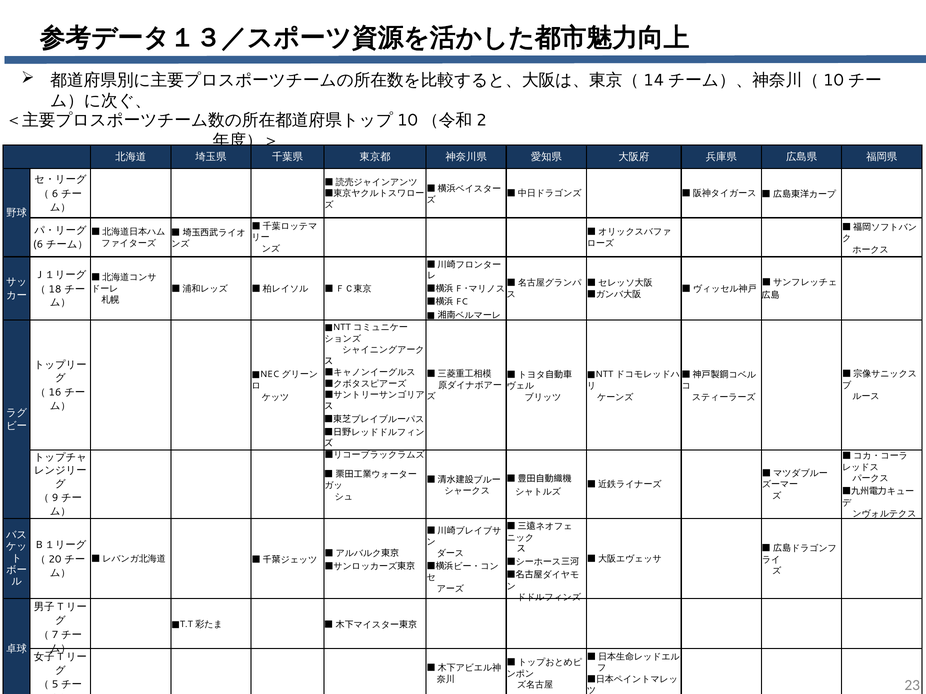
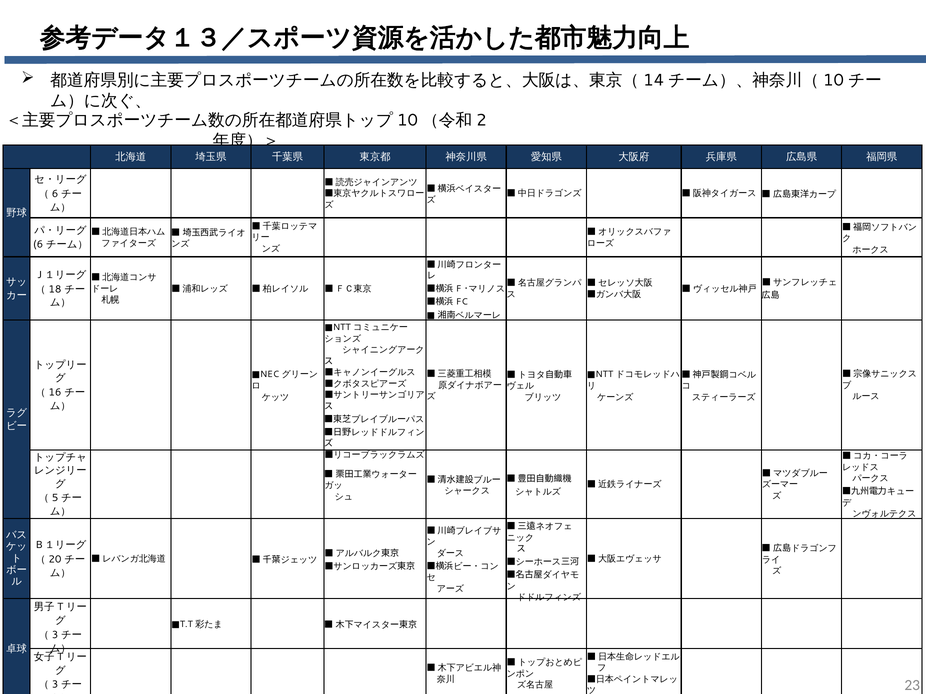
9: 9 -> 5
7 at (55, 635): 7 -> 3
5 at (55, 685): 5 -> 3
